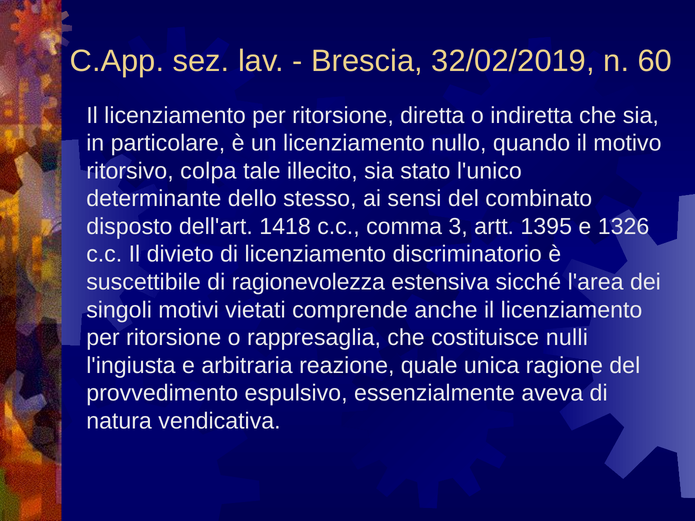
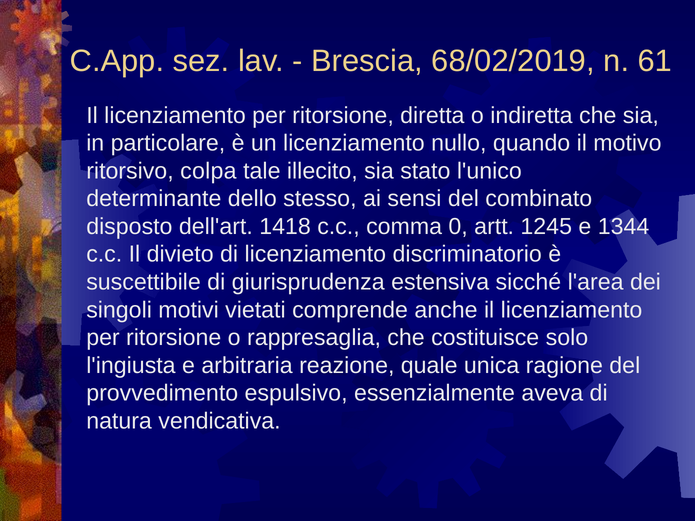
32/02/2019: 32/02/2019 -> 68/02/2019
60: 60 -> 61
3: 3 -> 0
1395: 1395 -> 1245
1326: 1326 -> 1344
ragionevolezza: ragionevolezza -> giurisprudenza
nulli: nulli -> solo
